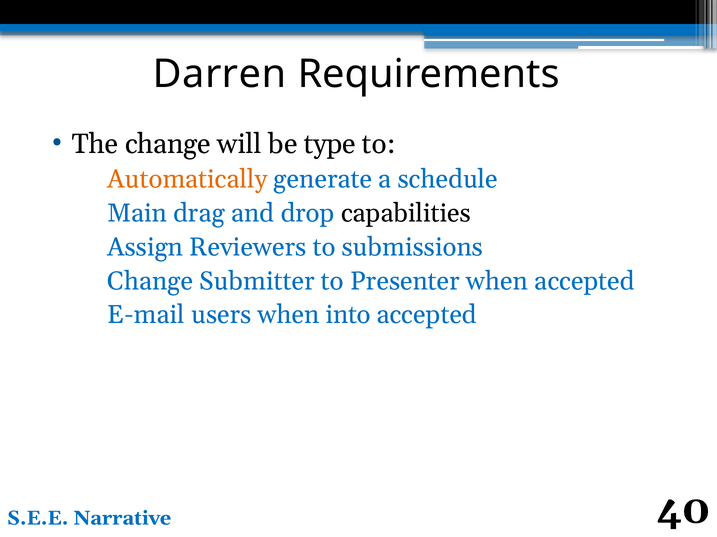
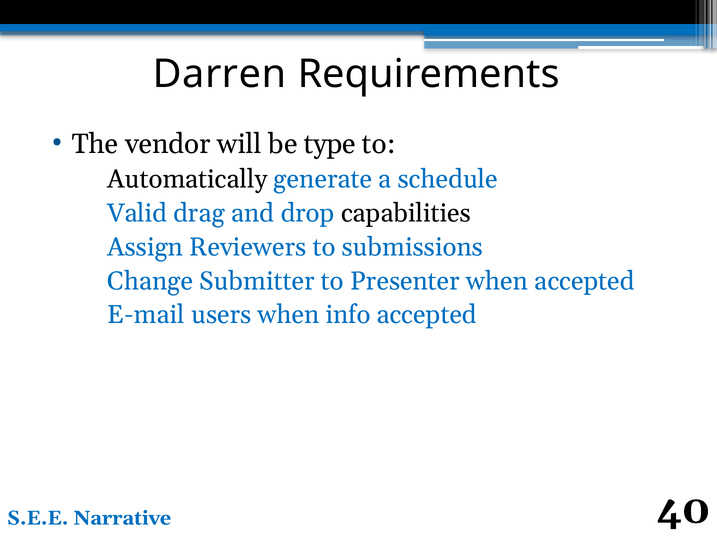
The change: change -> vendor
Automatically colour: orange -> black
Main: Main -> Valid
into: into -> info
